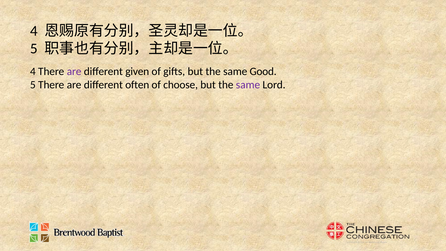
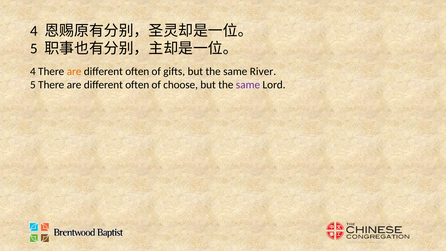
are at (74, 71) colour: purple -> orange
given at (137, 71): given -> often
Good: Good -> River
